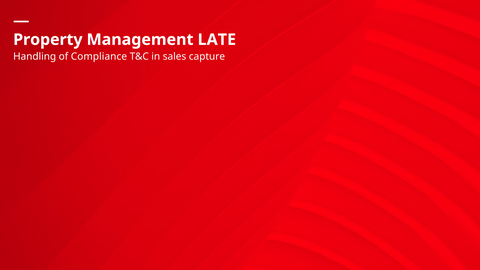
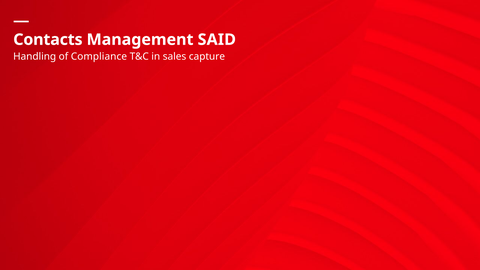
Property: Property -> Contacts
LATE: LATE -> SAID
